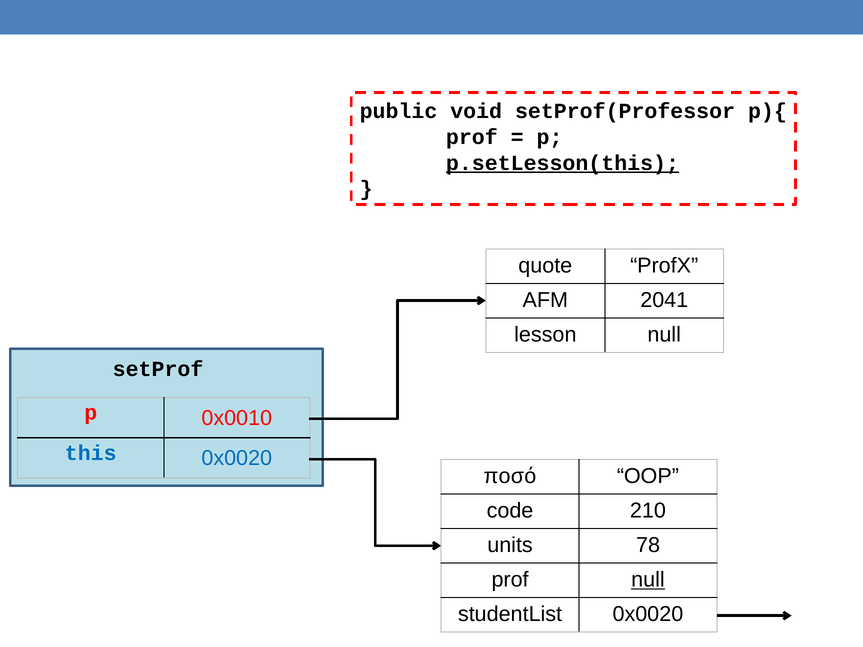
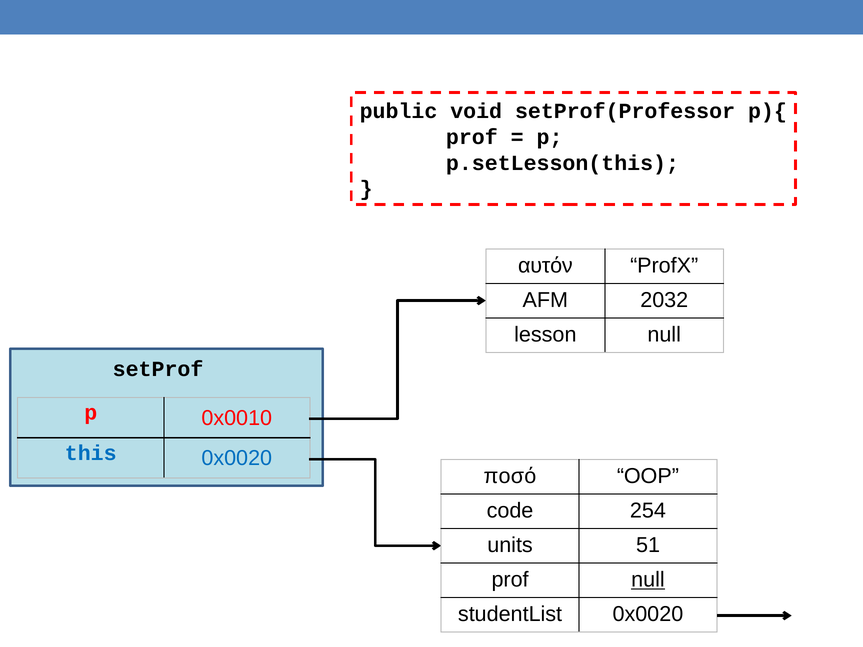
p.setLesson(this underline: present -> none
quote: quote -> αυτόν
2041: 2041 -> 2032
210: 210 -> 254
78: 78 -> 51
